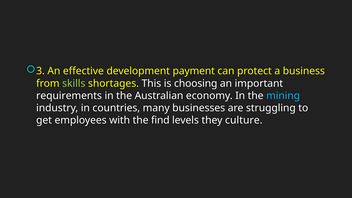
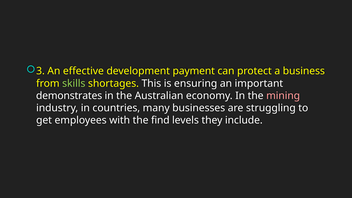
choosing: choosing -> ensuring
requirements: requirements -> demonstrates
mining colour: light blue -> pink
culture: culture -> include
